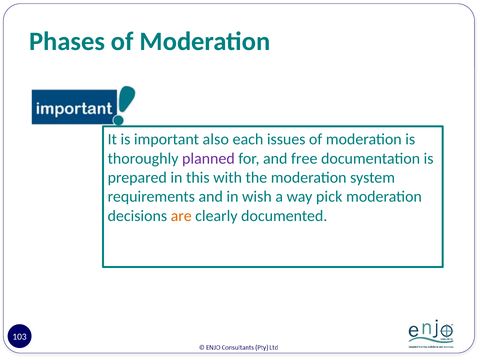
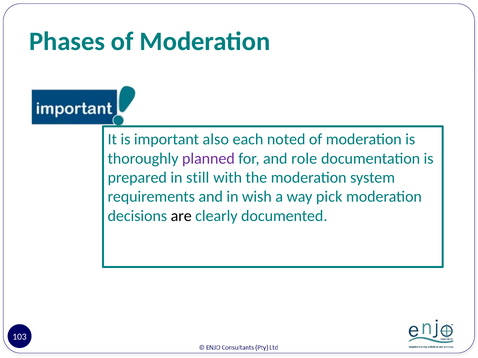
issues: issues -> noted
free: free -> role
this: this -> still
are colour: orange -> black
